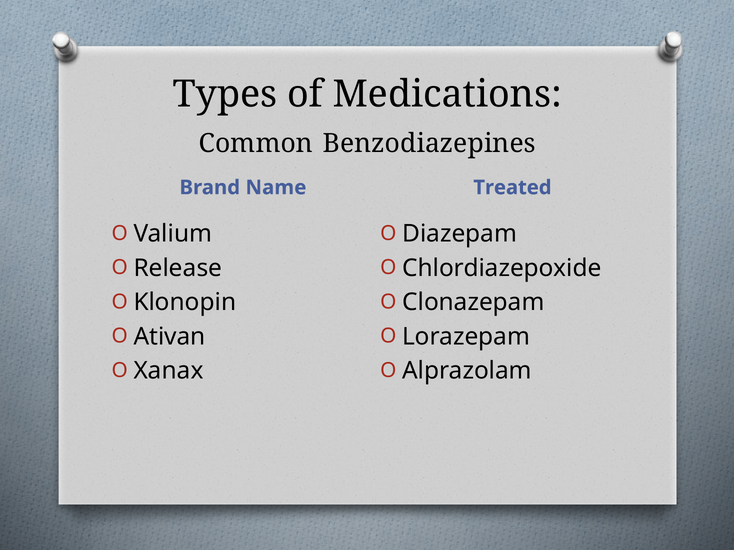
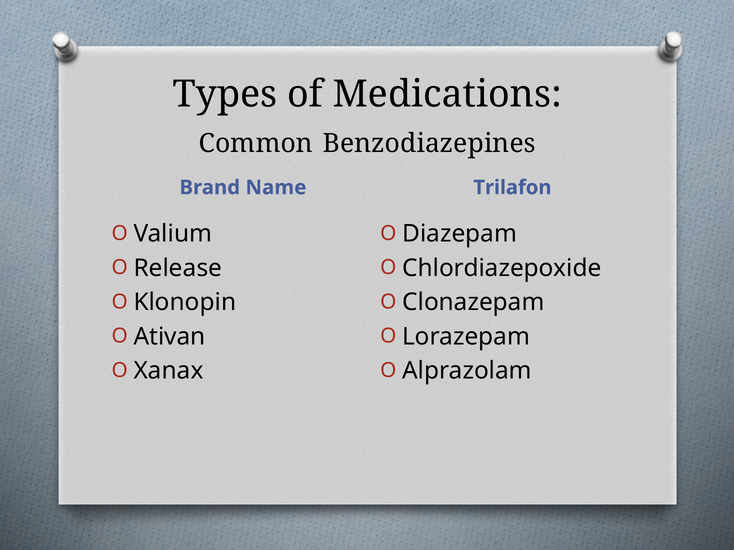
Treated: Treated -> Trilafon
